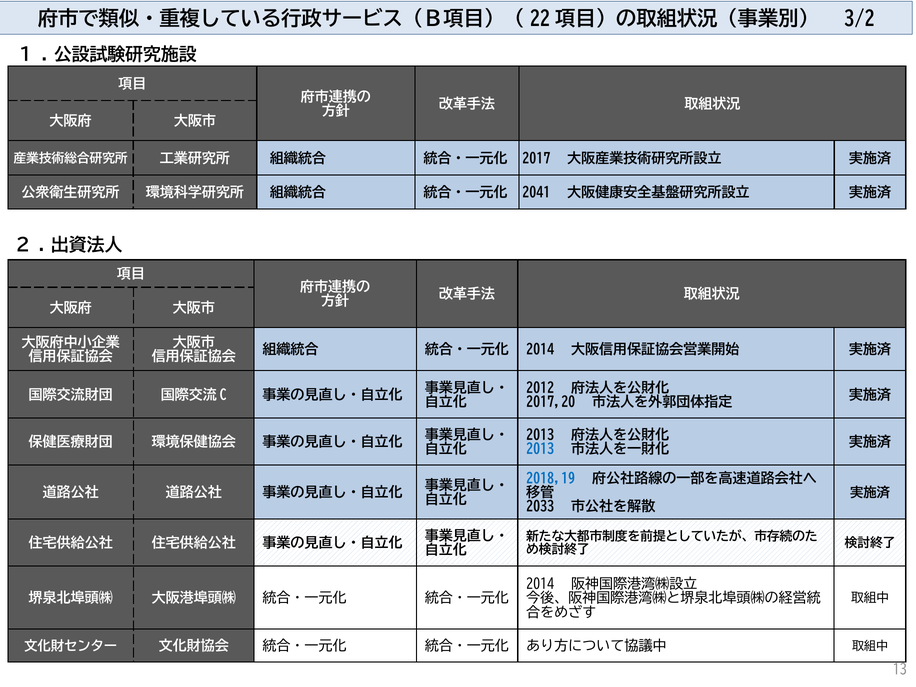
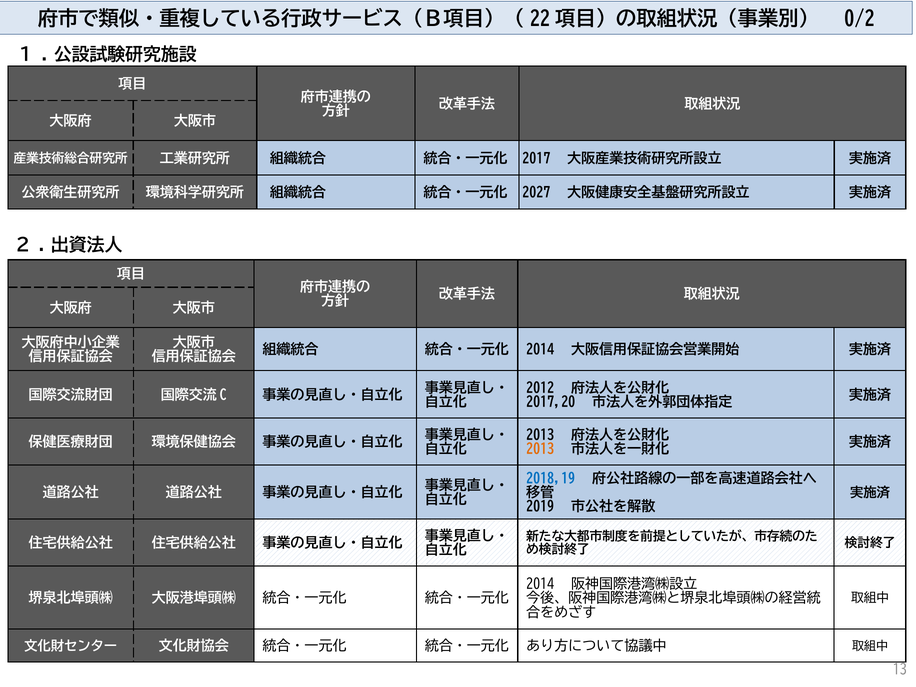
3/2: 3/2 -> 0/2
2041: 2041 -> 2027
2013 at (540, 449) colour: blue -> orange
2033: 2033 -> 2019
